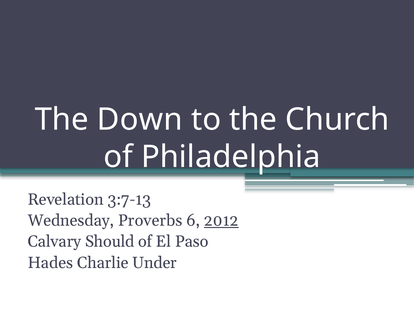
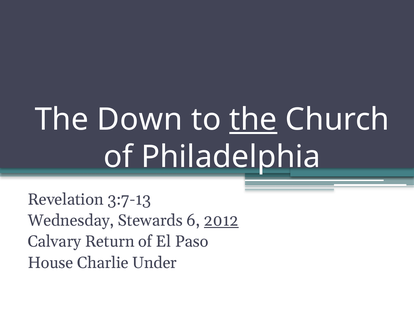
the at (253, 120) underline: none -> present
Proverbs: Proverbs -> Stewards
Should: Should -> Return
Hades: Hades -> House
